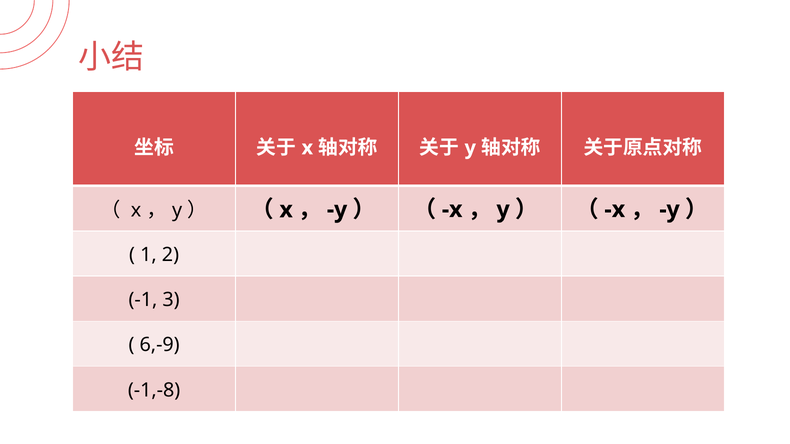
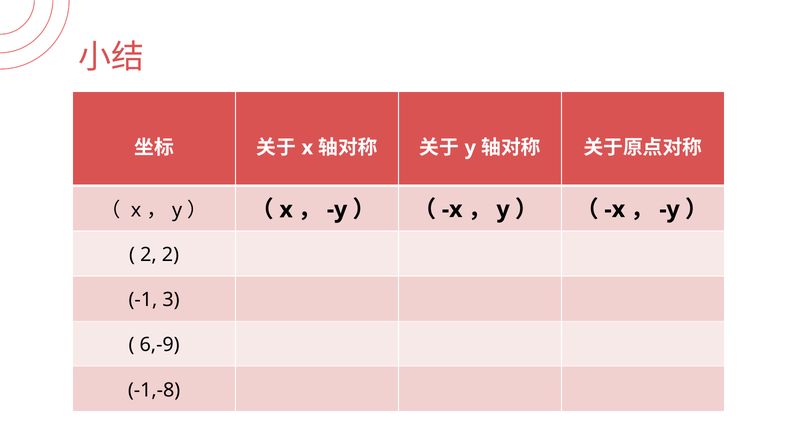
1 at (148, 255): 1 -> 2
